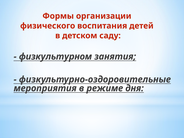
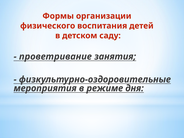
физкультурном: физкультурном -> проветривание
